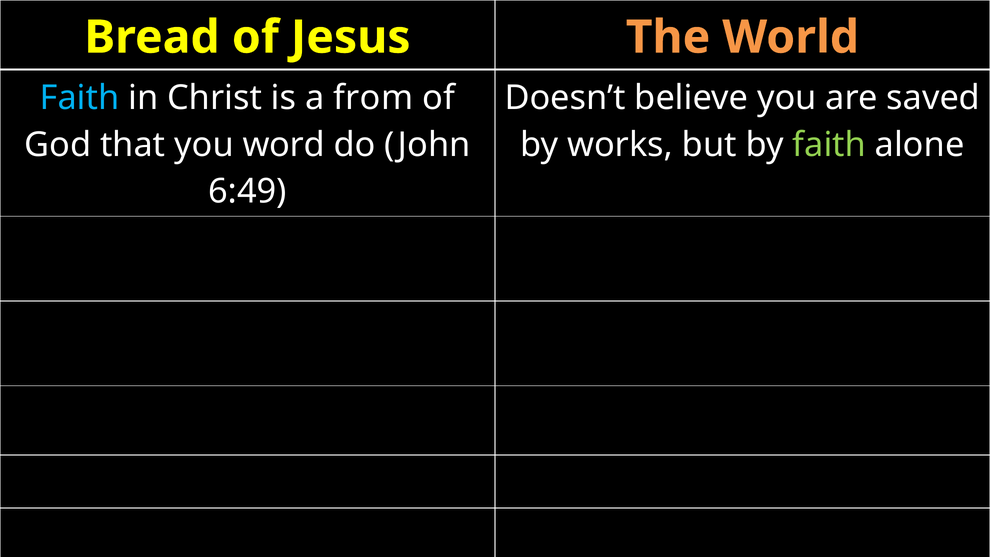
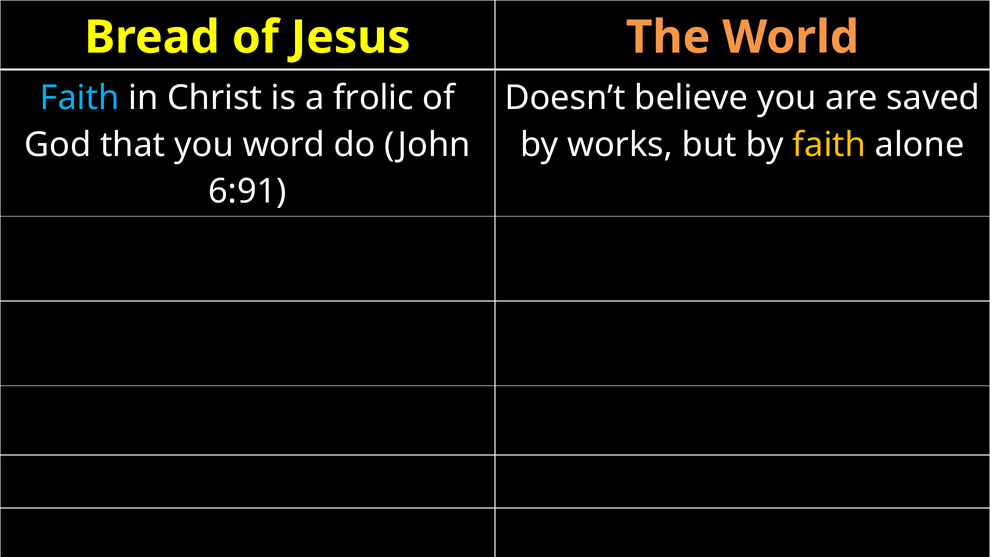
from: from -> frolic
faith at (829, 145) colour: light green -> yellow
6:49: 6:49 -> 6:91
